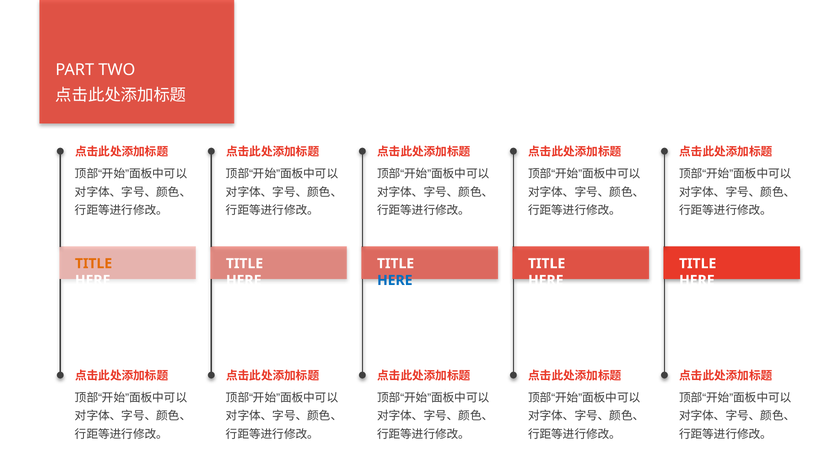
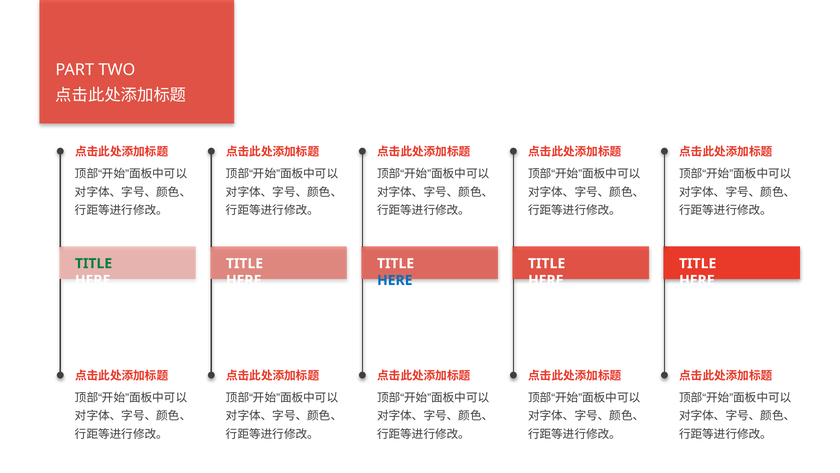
TITLE at (93, 263) colour: orange -> green
